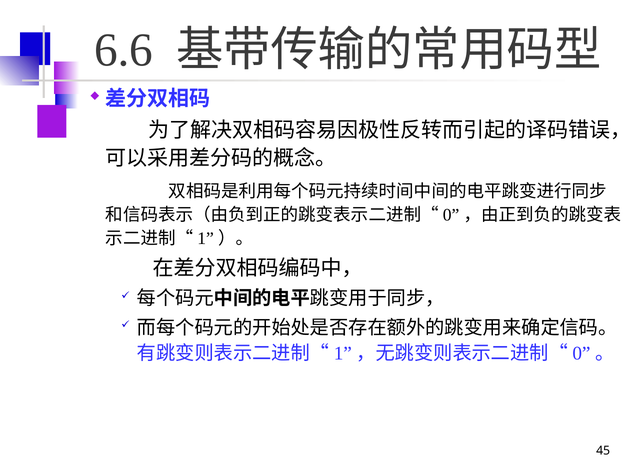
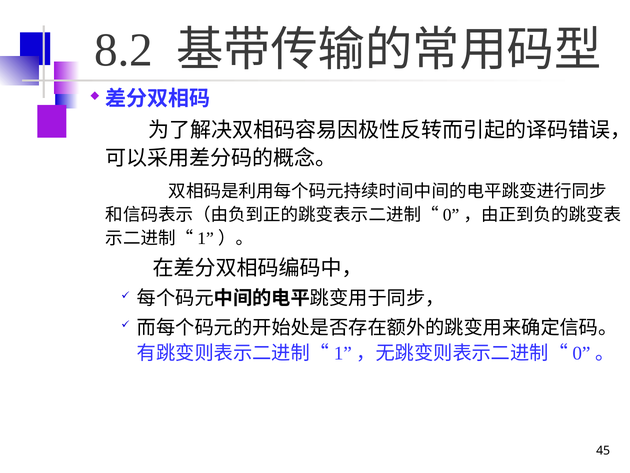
6.6: 6.6 -> 8.2
